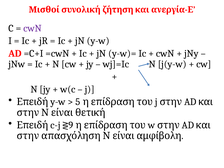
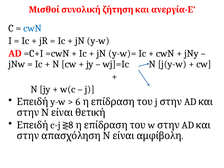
cwN at (33, 28) colour: purple -> blue
5: 5 -> 6
9: 9 -> 8
